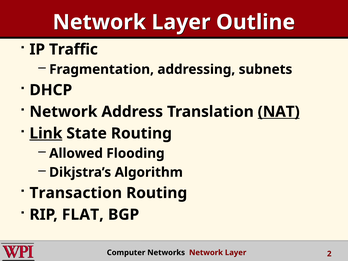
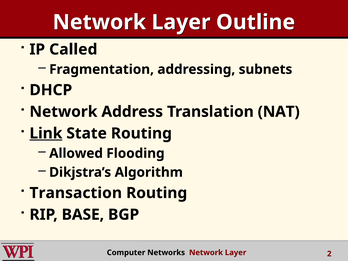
Traffic: Traffic -> Called
NAT underline: present -> none
FLAT: FLAT -> BASE
